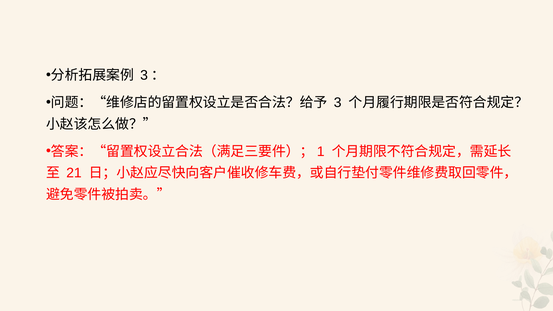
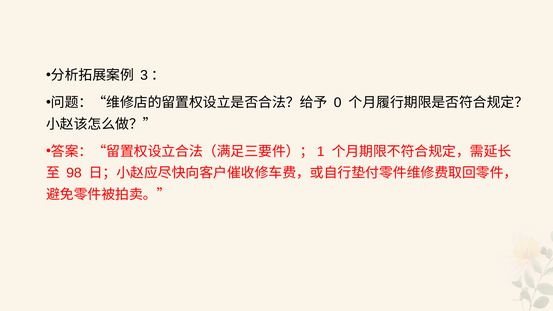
3: 3 -> 0
21: 21 -> 98
